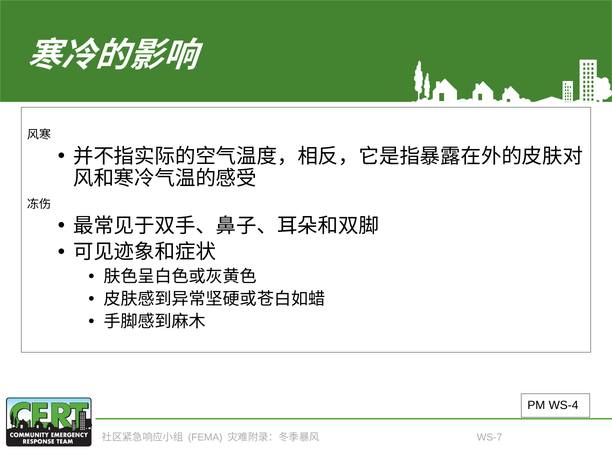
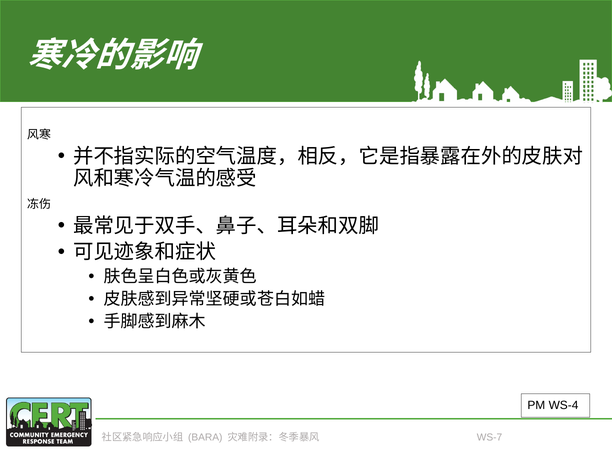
FEMA: FEMA -> BARA
